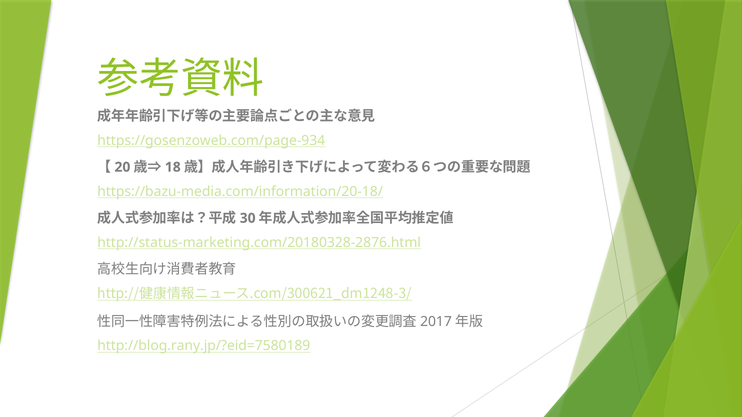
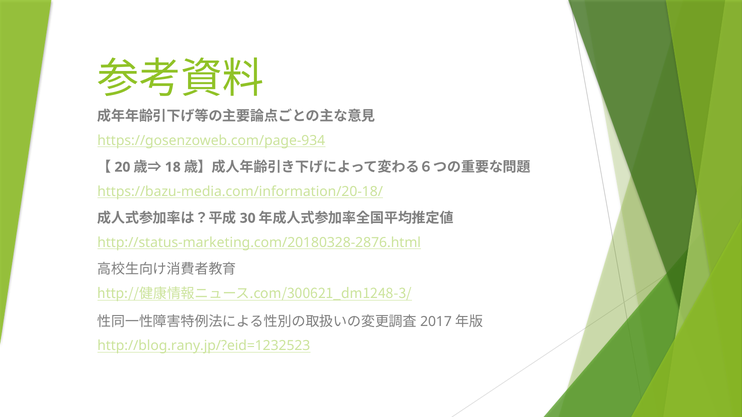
http://blog.rany.jp/?eid=7580189: http://blog.rany.jp/?eid=7580189 -> http://blog.rany.jp/?eid=1232523
